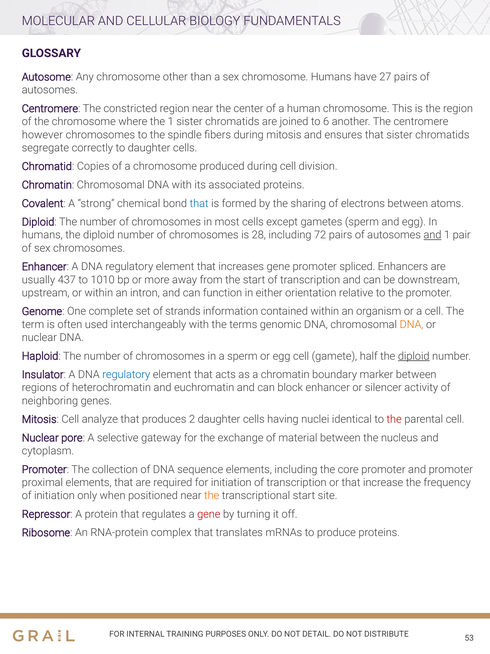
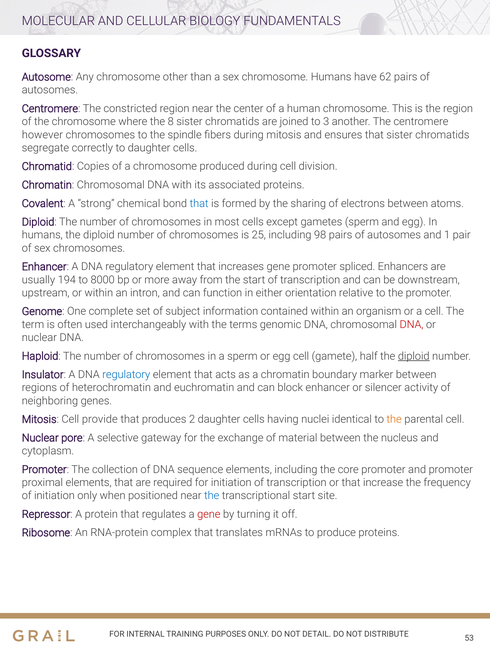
27: 27 -> 62
the 1: 1 -> 8
6: 6 -> 3
28: 28 -> 25
72: 72 -> 98
and at (432, 235) underline: present -> none
437: 437 -> 194
1010: 1010 -> 8000
strands: strands -> subject
DNA at (412, 324) colour: orange -> red
analyze: analyze -> provide
the at (394, 419) colour: red -> orange
the at (212, 495) colour: orange -> blue
